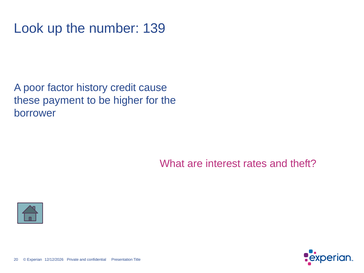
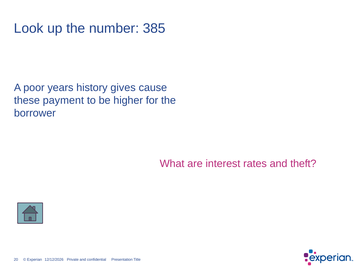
139: 139 -> 385
factor: factor -> years
credit: credit -> gives
